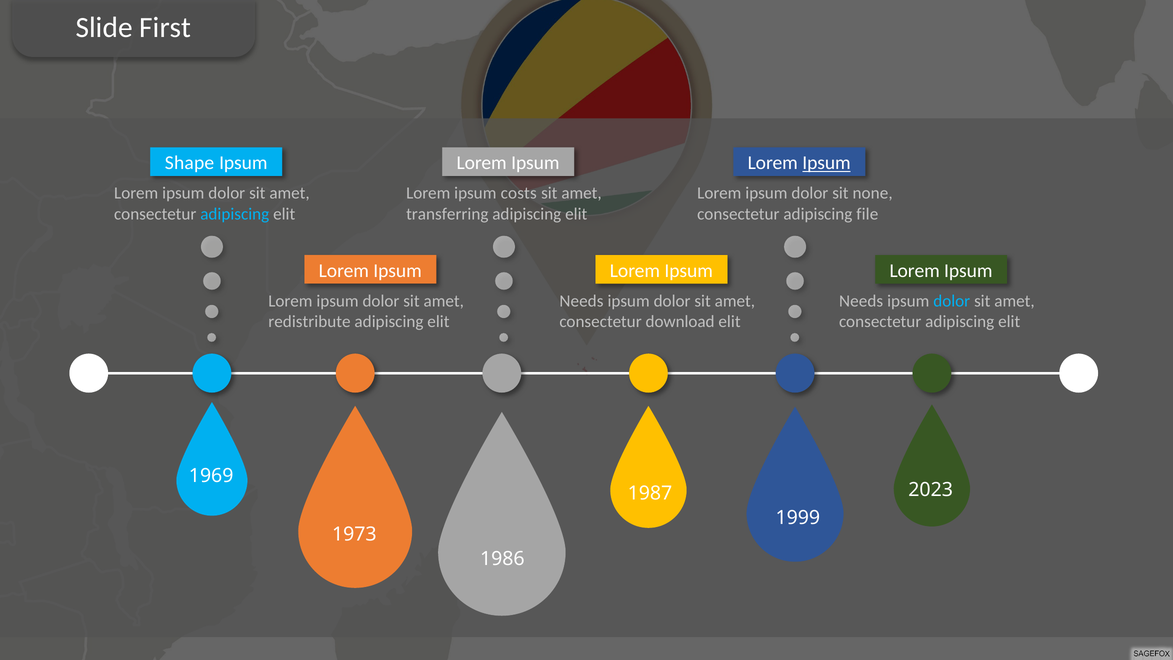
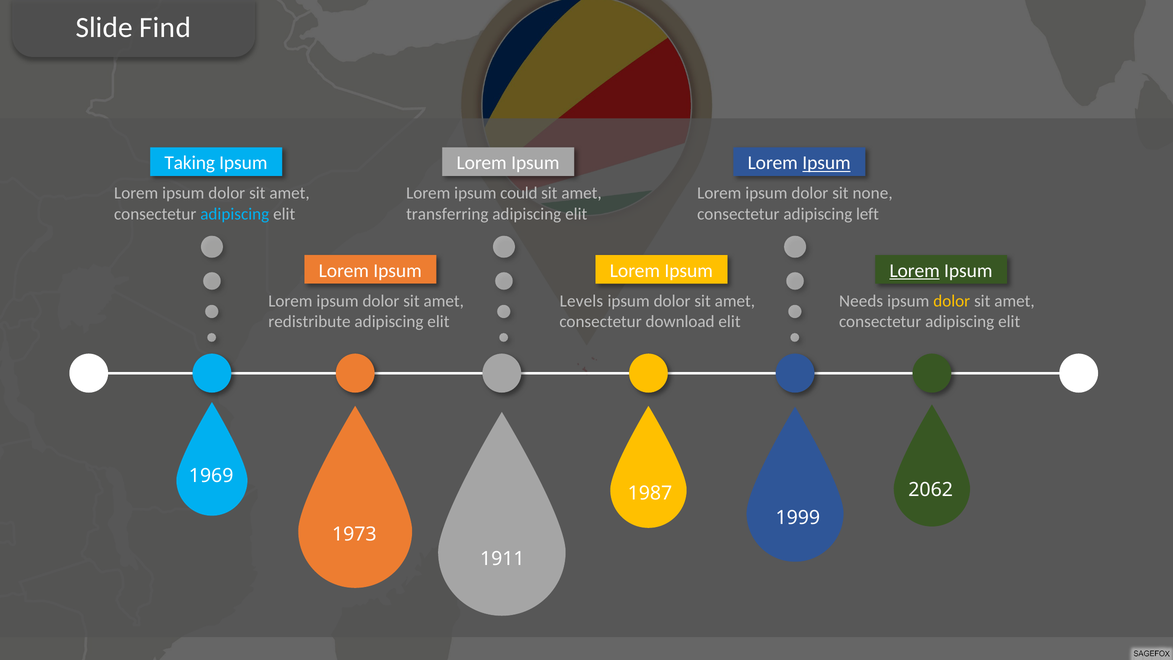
First: First -> Find
Shape: Shape -> Taking
costs: costs -> could
file: file -> left
Lorem at (915, 271) underline: none -> present
Needs at (581, 301): Needs -> Levels
dolor at (952, 301) colour: light blue -> yellow
2023: 2023 -> 2062
1986: 1986 -> 1911
